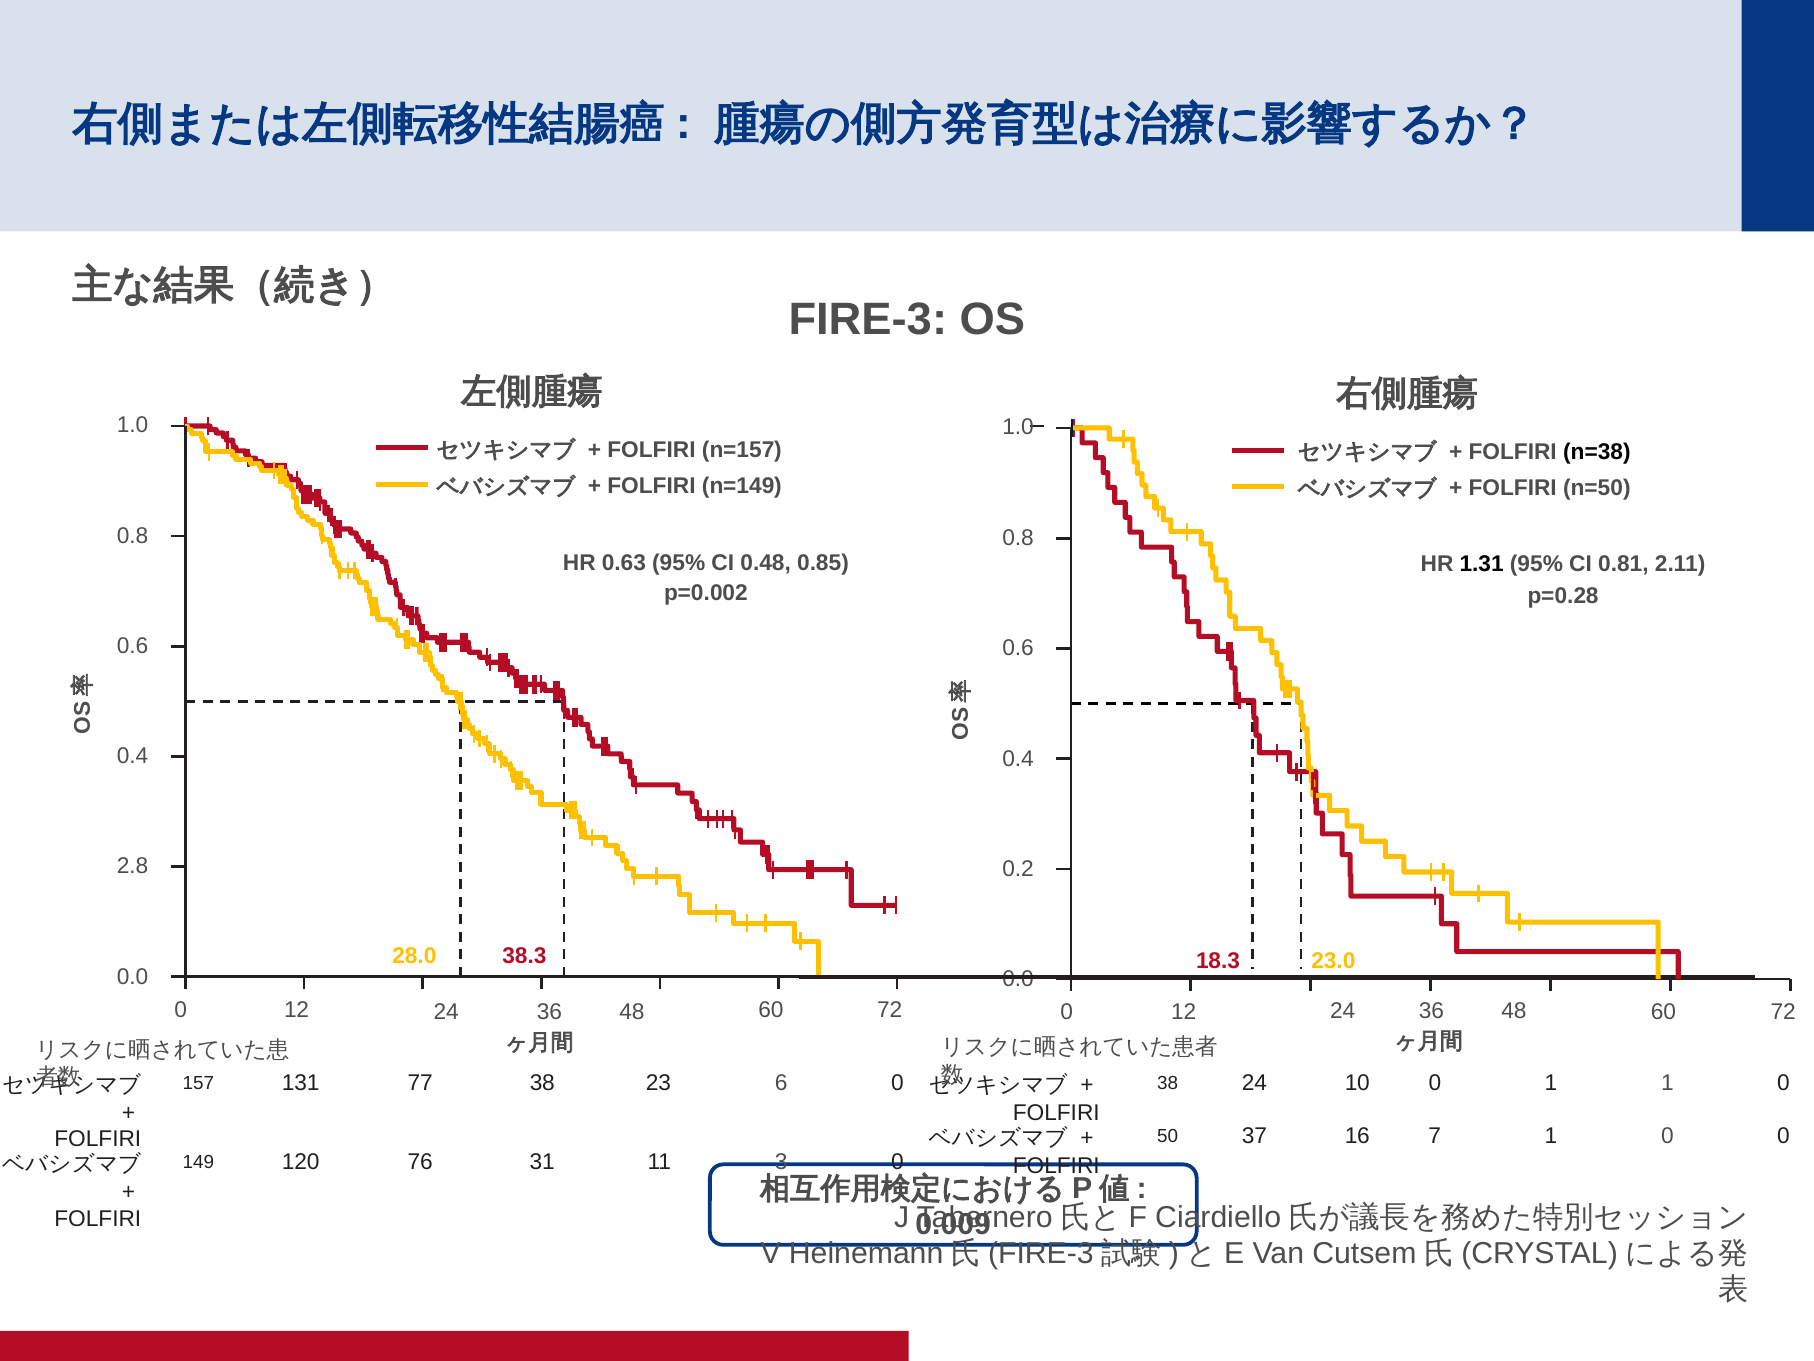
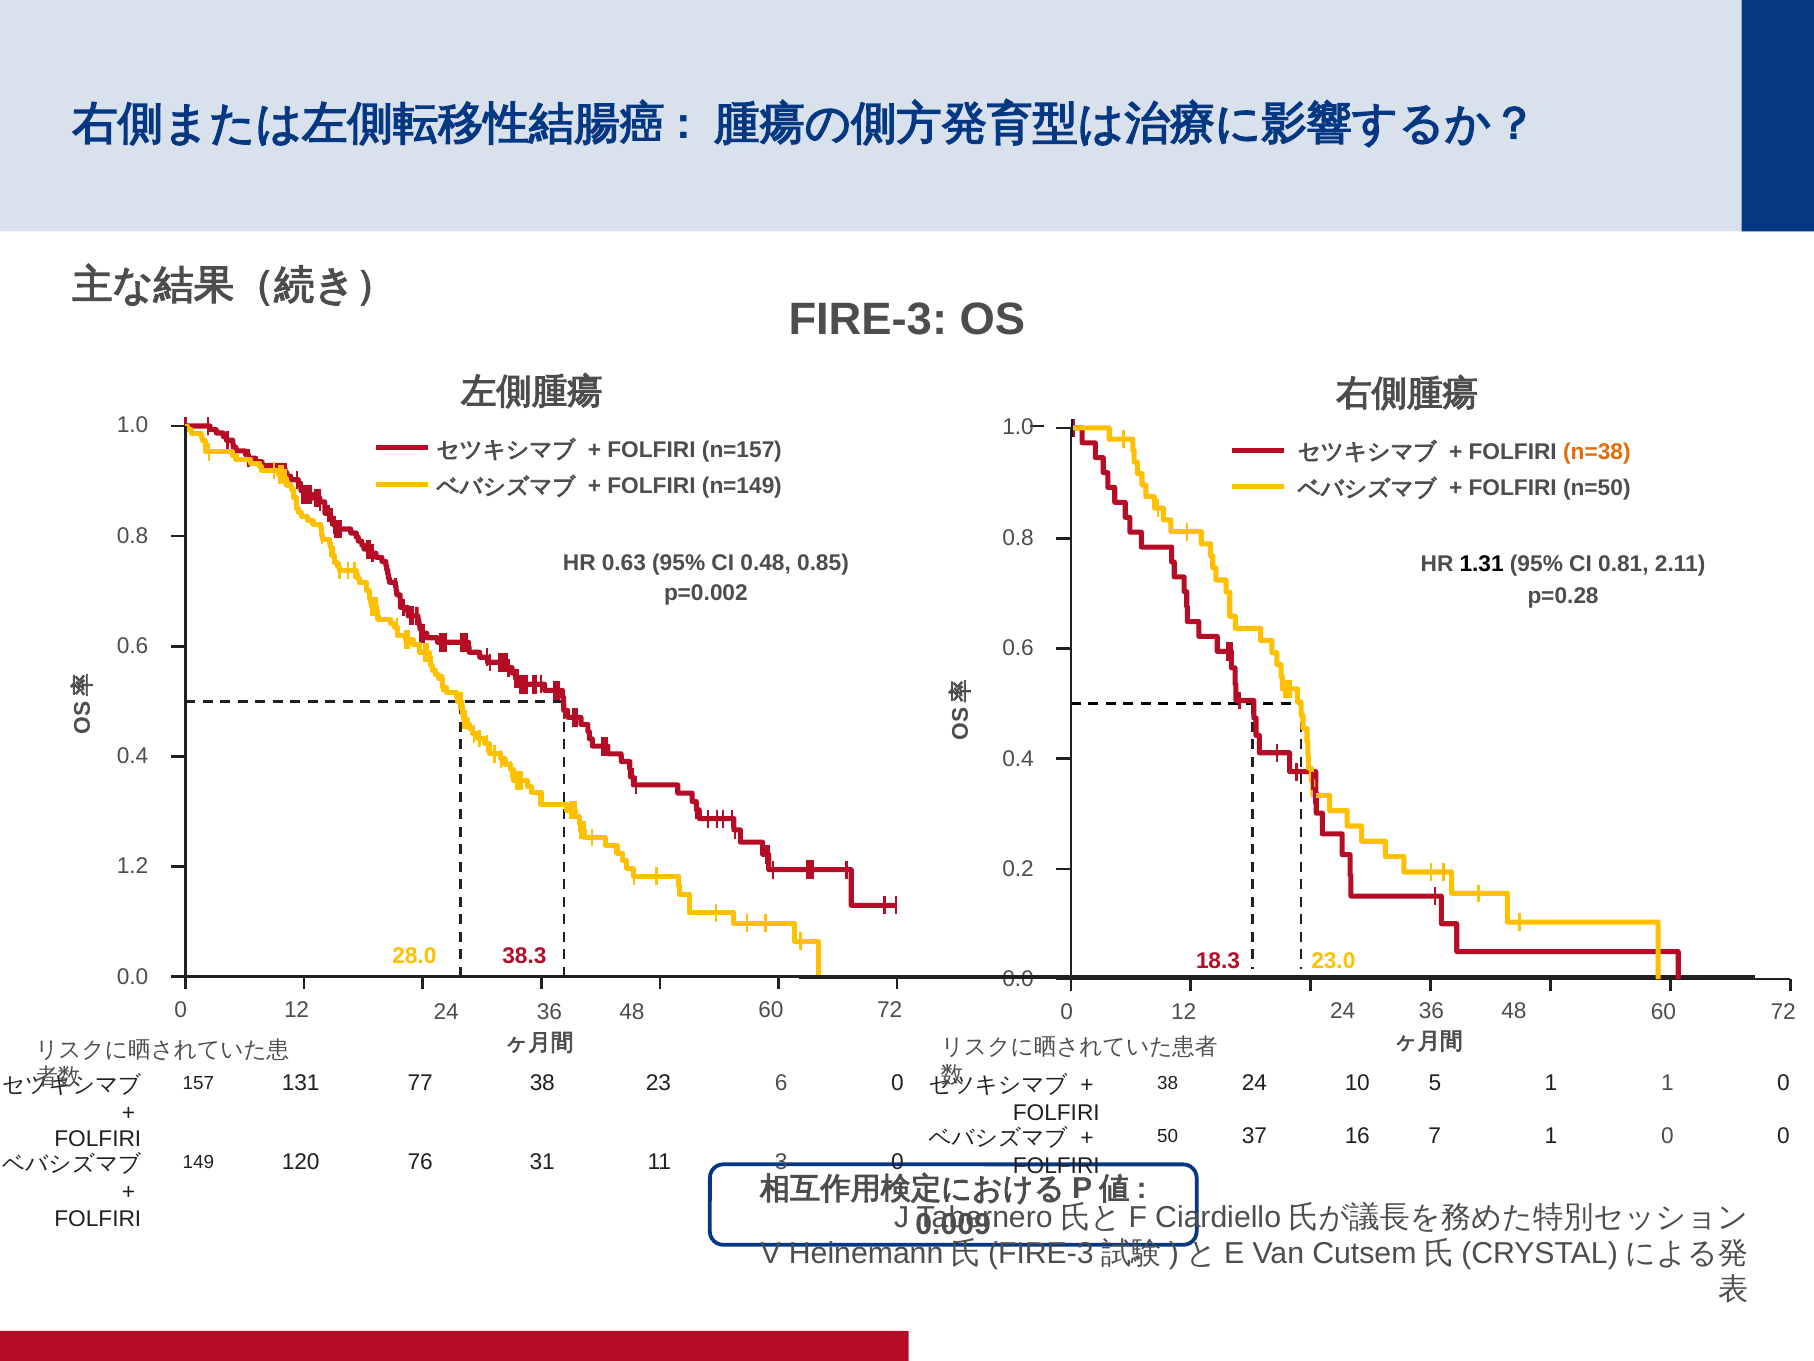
n=38 colour: black -> orange
2.8: 2.8 -> 1.2
10 0: 0 -> 5
